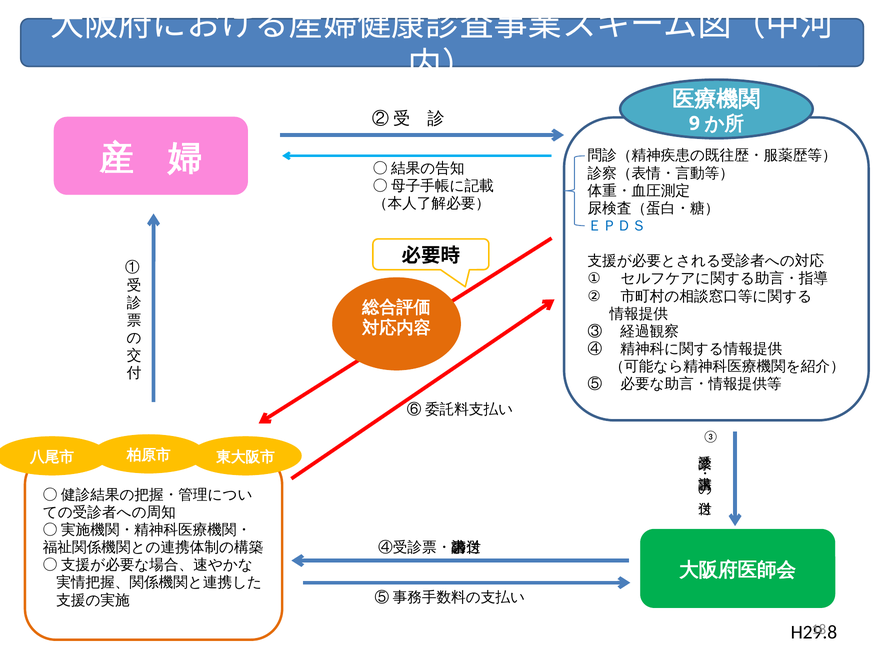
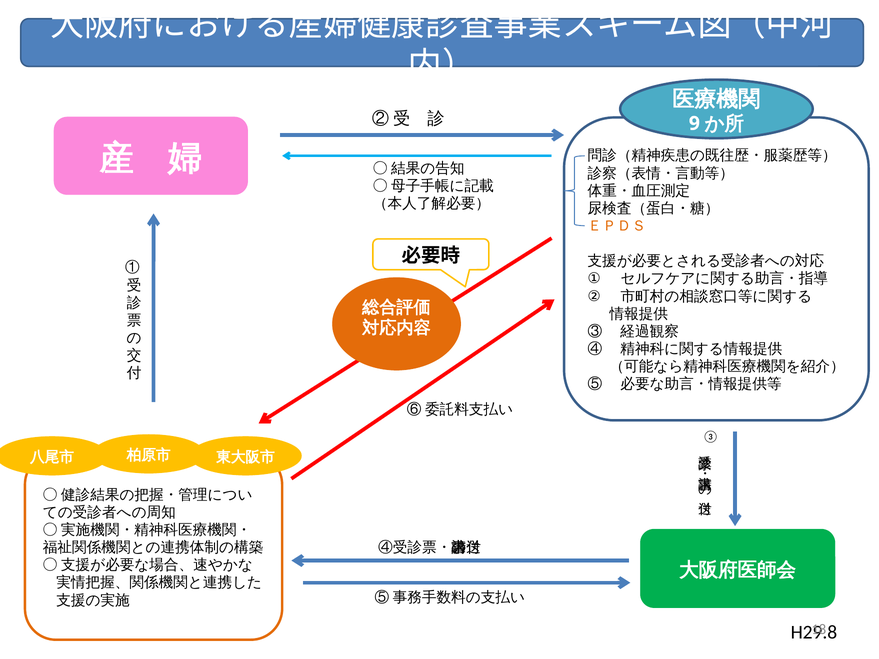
ＥＰＤＳ colour: blue -> orange
